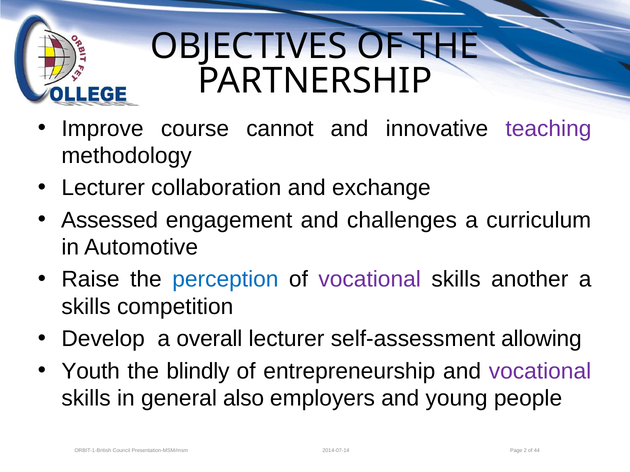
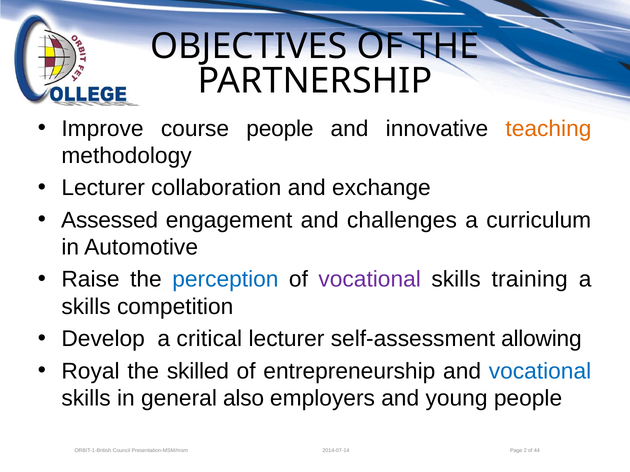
course cannot: cannot -> people
teaching colour: purple -> orange
another: another -> training
overall: overall -> critical
Youth: Youth -> Royal
blindly: blindly -> skilled
vocational at (540, 371) colour: purple -> blue
